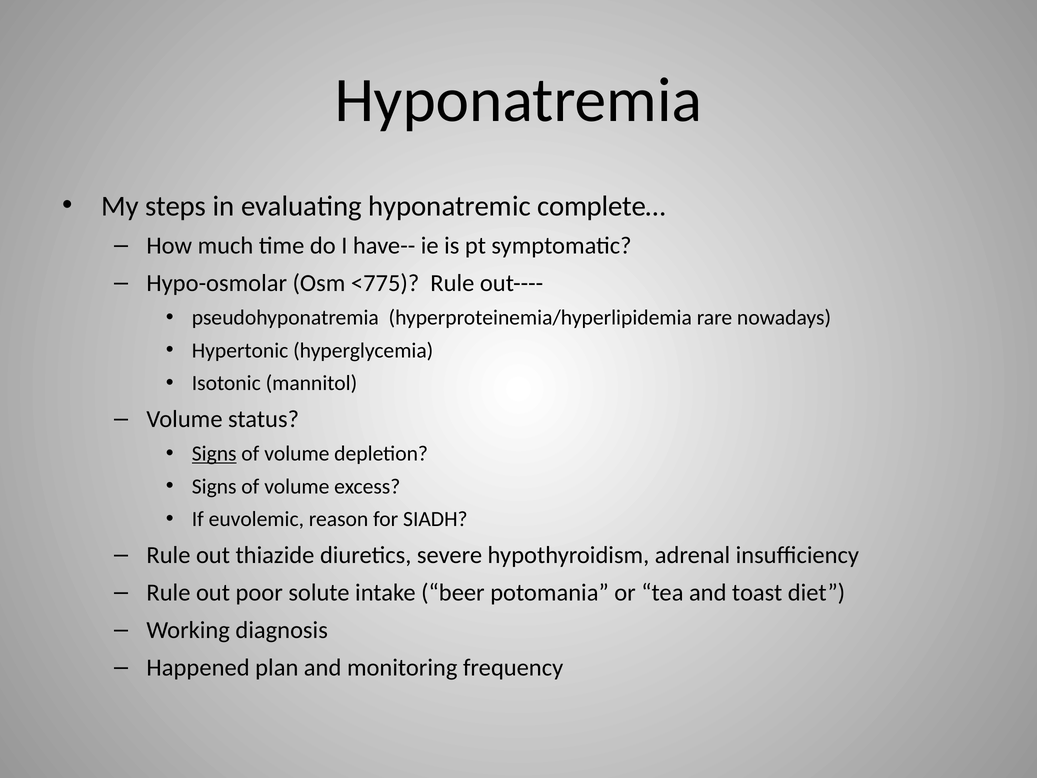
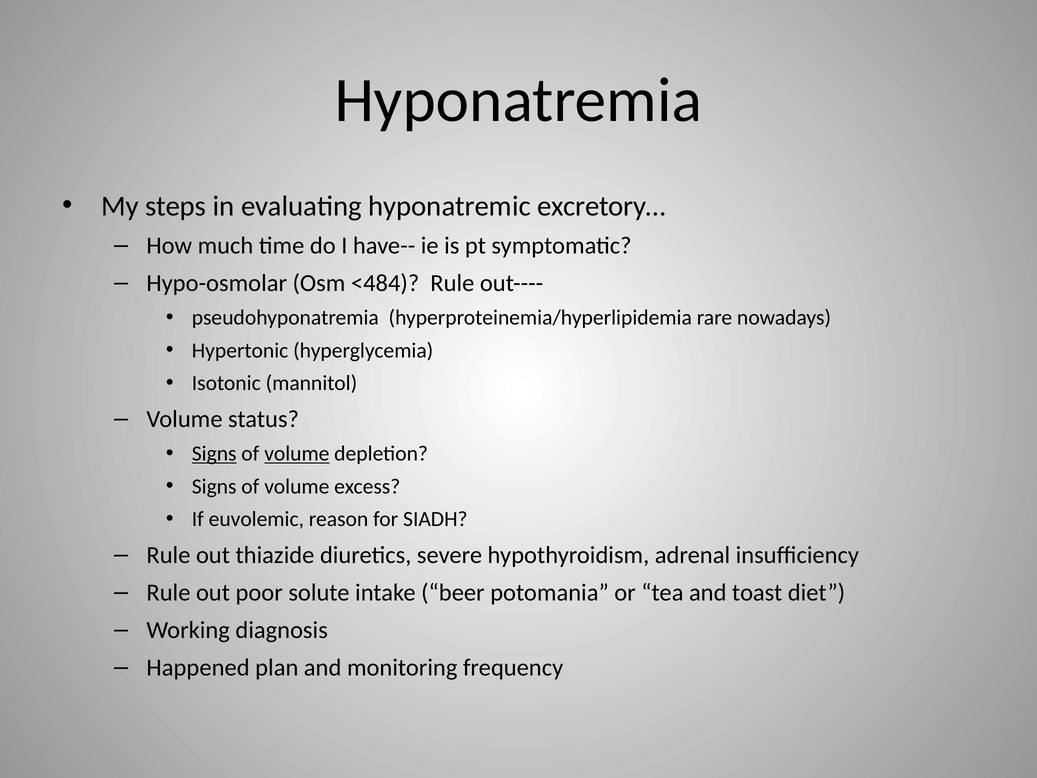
complete…: complete… -> excretory…
<775: <775 -> <484
volume at (297, 454) underline: none -> present
